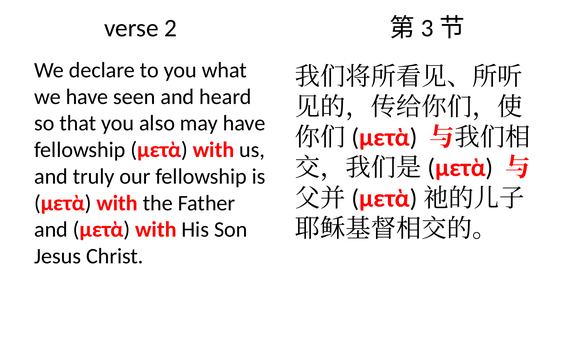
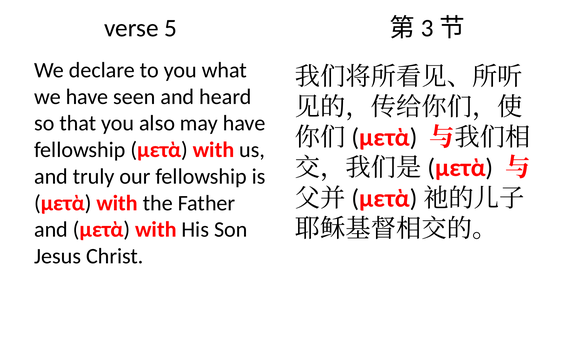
2: 2 -> 5
